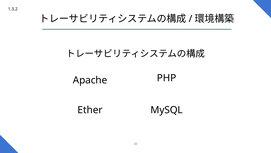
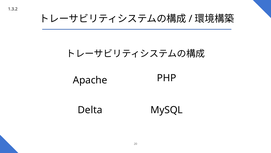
Ether: Ether -> Delta
